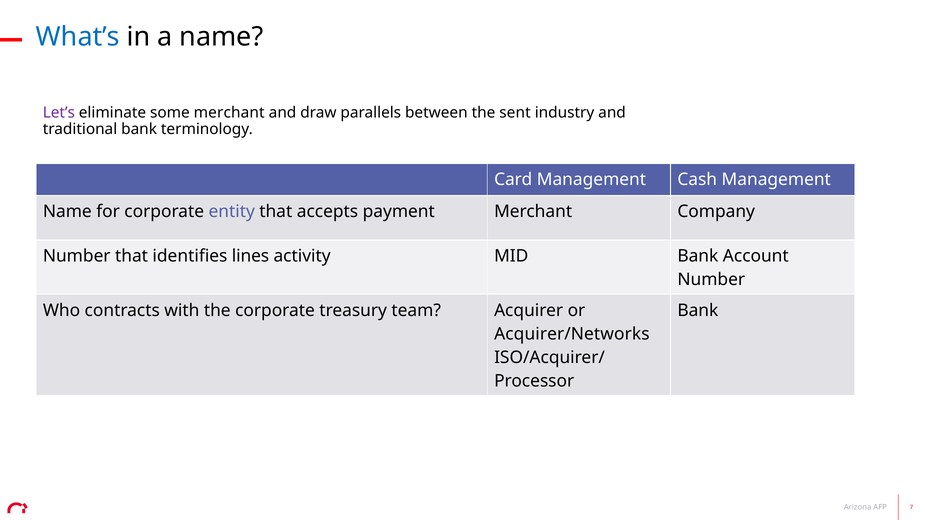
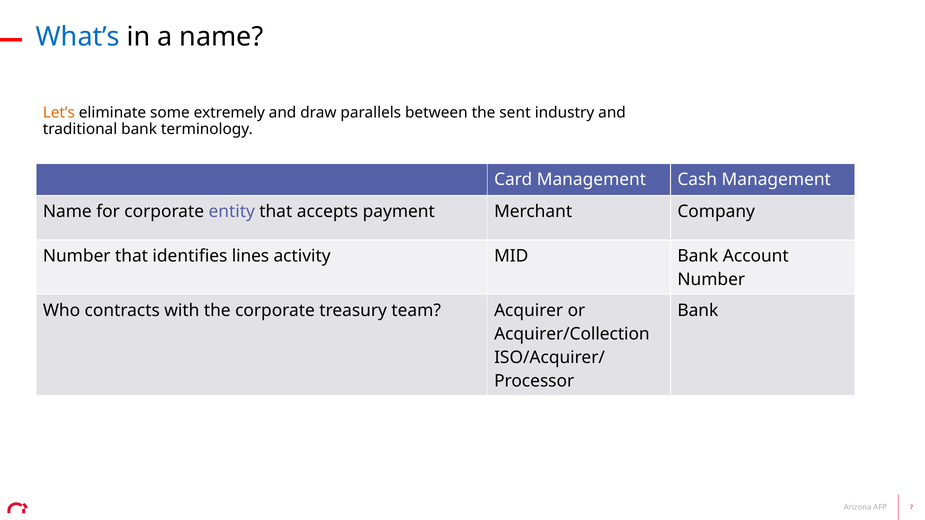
Let’s colour: purple -> orange
some merchant: merchant -> extremely
Acquirer/Networks: Acquirer/Networks -> Acquirer/Collection
